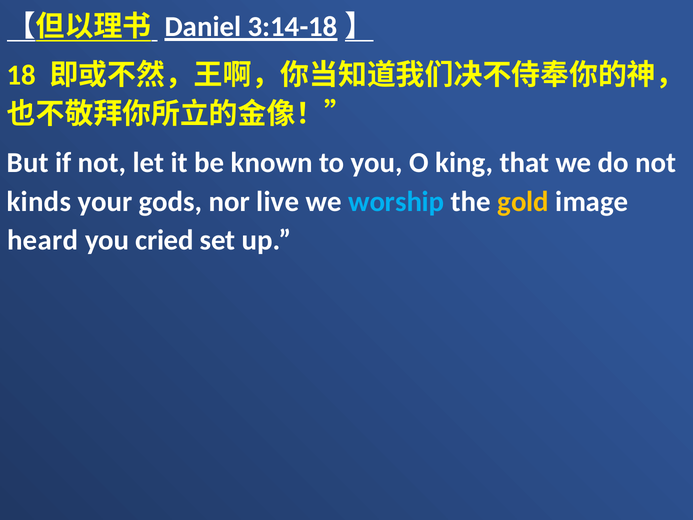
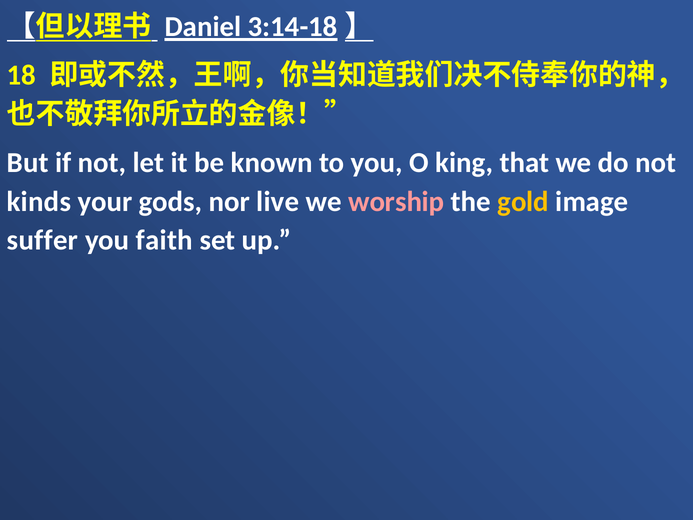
worship colour: light blue -> pink
heard: heard -> suffer
cried: cried -> faith
